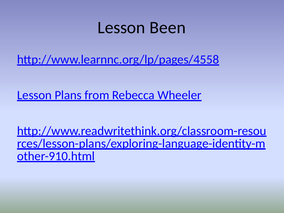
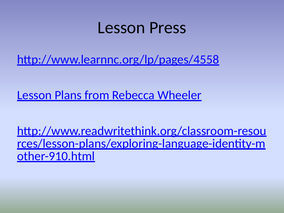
Been: Been -> Press
